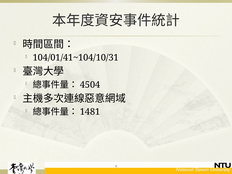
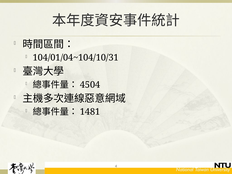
104/01/41~104/10/31: 104/01/41~104/10/31 -> 104/01/04~104/10/31
